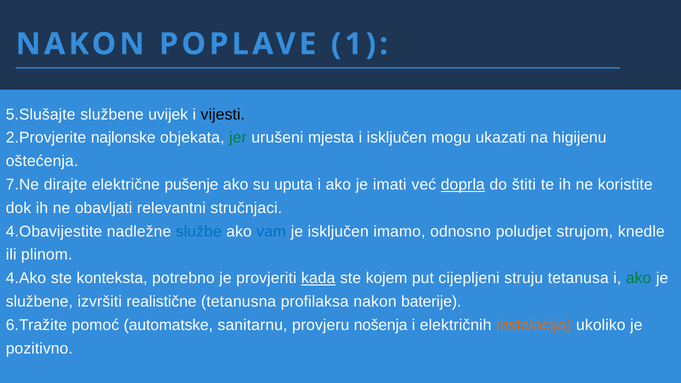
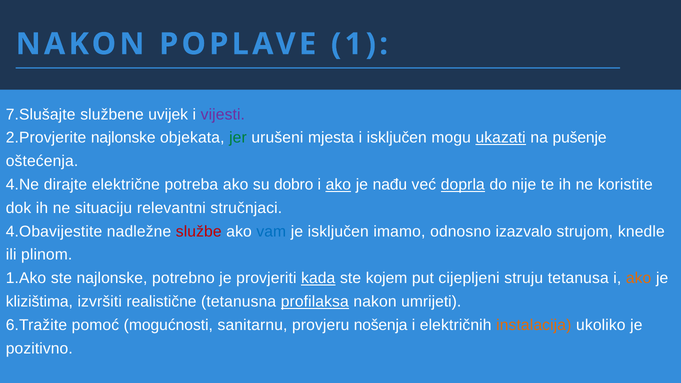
5.Slušajte: 5.Slušajte -> 7.Slušajte
vijesti colour: black -> purple
ukazati underline: none -> present
higijenu: higijenu -> pušenje
7.Ne: 7.Ne -> 4.Ne
pušenje: pušenje -> potreba
uputa: uputa -> dobro
ako at (338, 185) underline: none -> present
imati: imati -> nađu
štiti: štiti -> nije
obavljati: obavljati -> situaciju
službe colour: blue -> red
poludjet: poludjet -> izazvalo
4.Ako: 4.Ako -> 1.Ako
ste konteksta: konteksta -> najlonske
ako at (639, 278) colour: green -> orange
službene at (39, 302): službene -> klizištima
profilaksa underline: none -> present
baterije: baterije -> umrijeti
automatske: automatske -> mogućnosti
